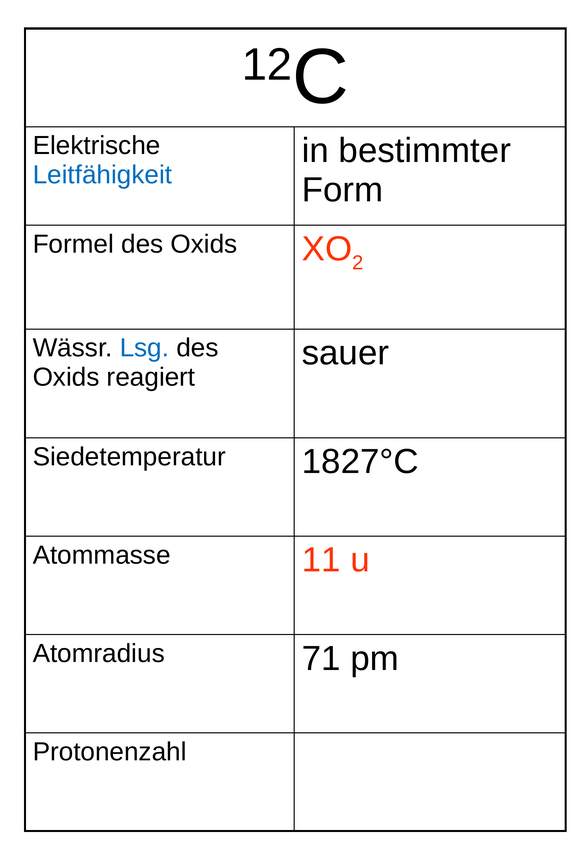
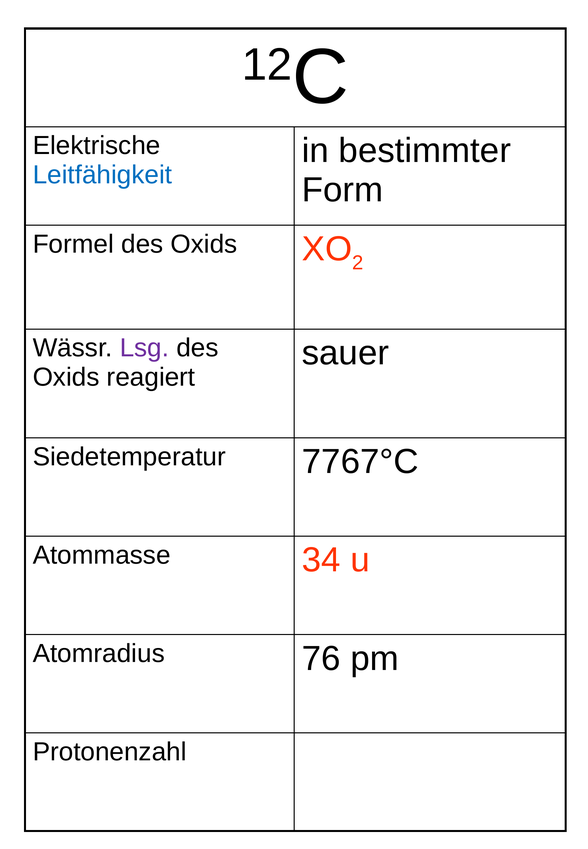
Lsg colour: blue -> purple
1827°C: 1827°C -> 7767°C
11: 11 -> 34
71: 71 -> 76
